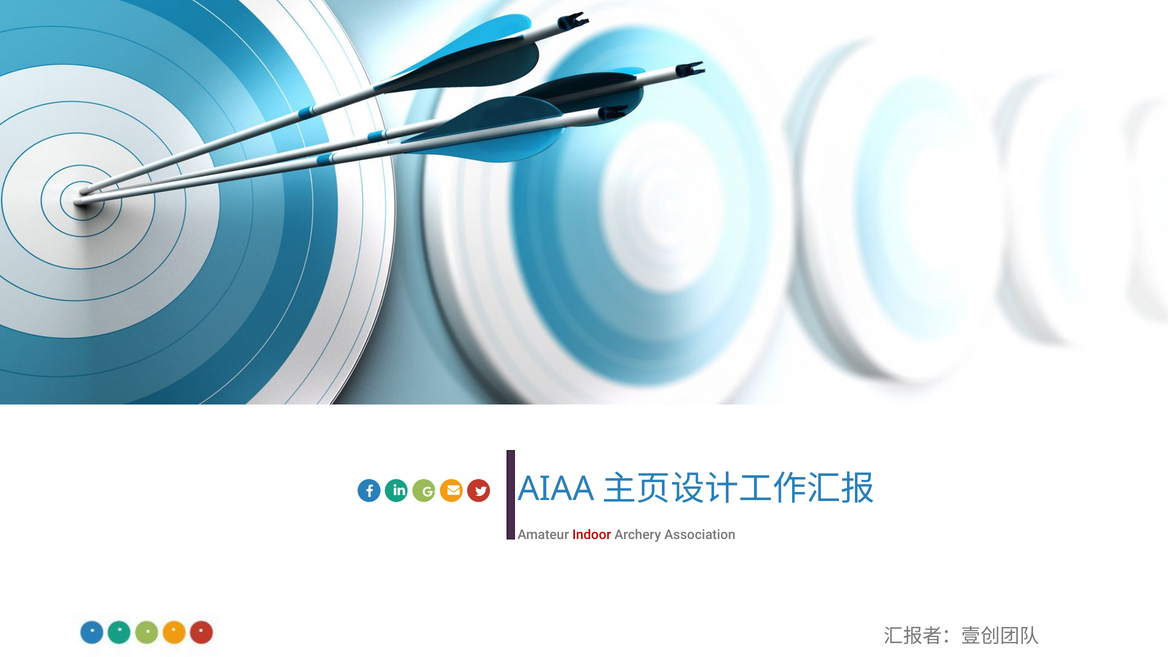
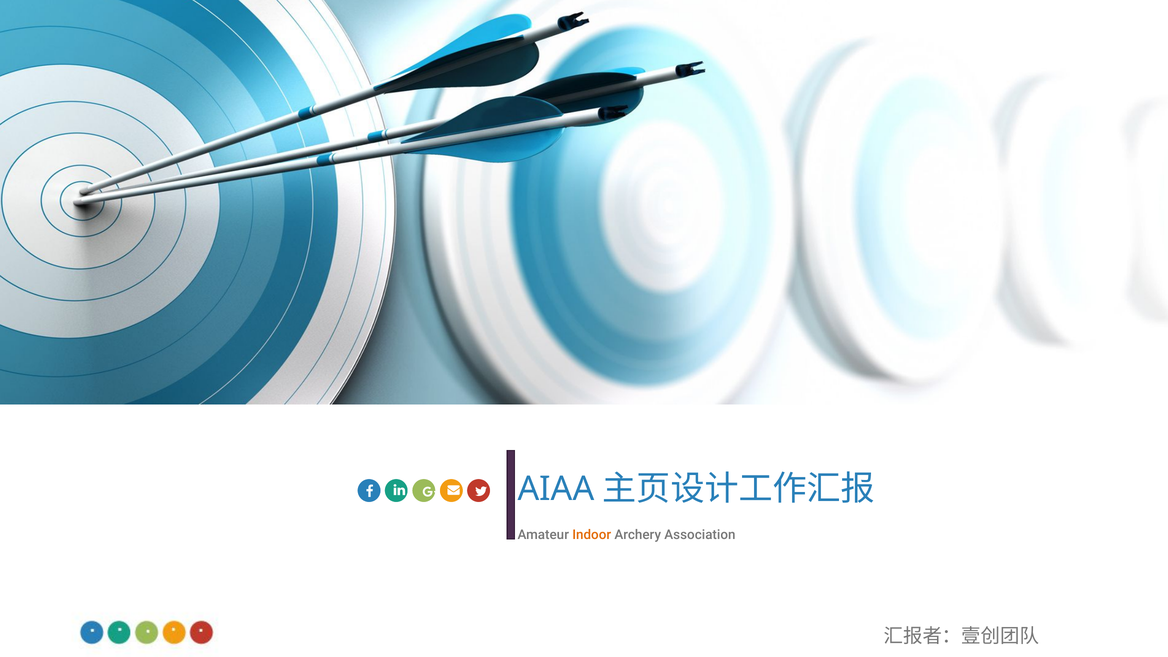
Indoor colour: red -> orange
